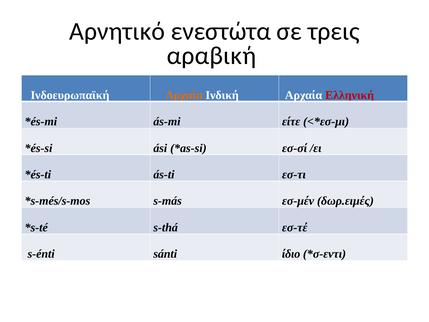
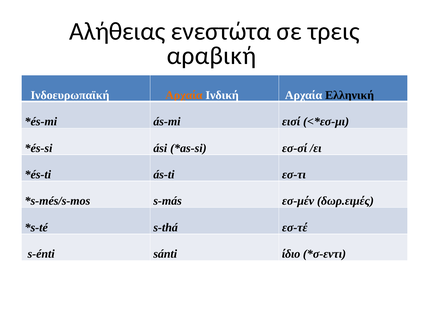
Αρνητικό: Αρνητικό -> Αλήθειας
Ελληνική colour: red -> black
είτε: είτε -> εισί
